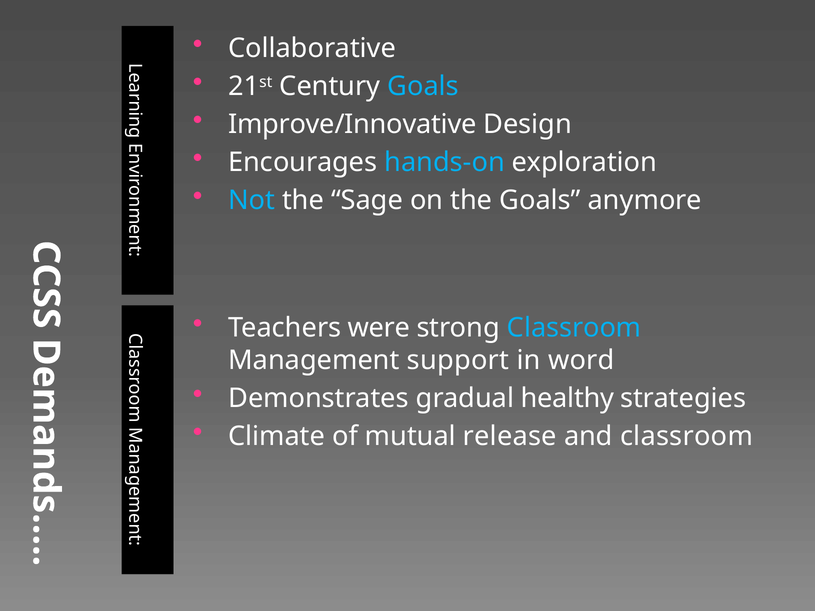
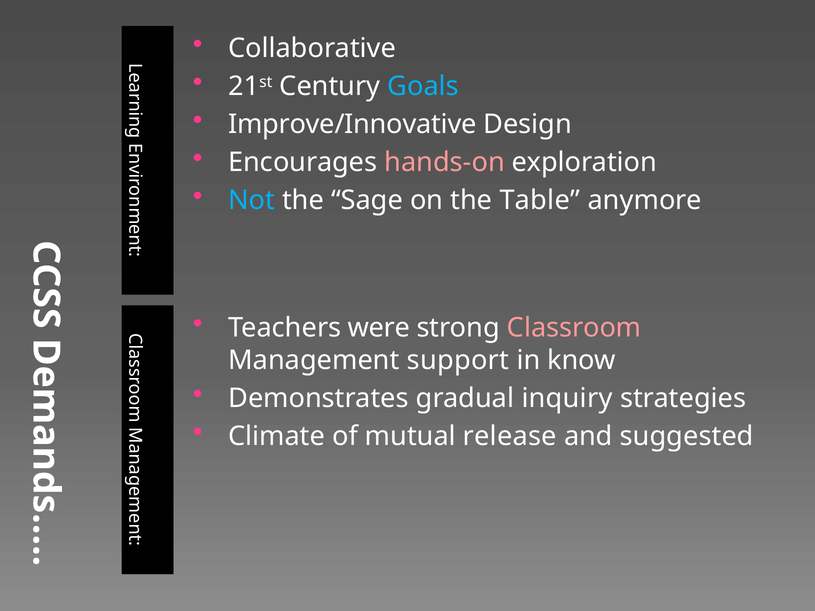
hands-on colour: light blue -> pink
the Goals: Goals -> Table
Classroom at (574, 328) colour: light blue -> pink
word: word -> know
healthy: healthy -> inquiry
and classroom: classroom -> suggested
